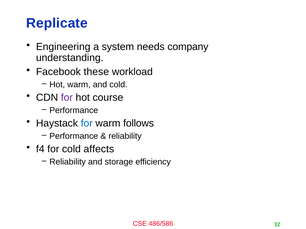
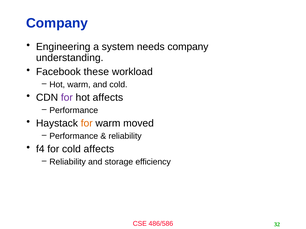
Replicate at (57, 23): Replicate -> Company
hot course: course -> affects
for at (87, 124) colour: blue -> orange
follows: follows -> moved
